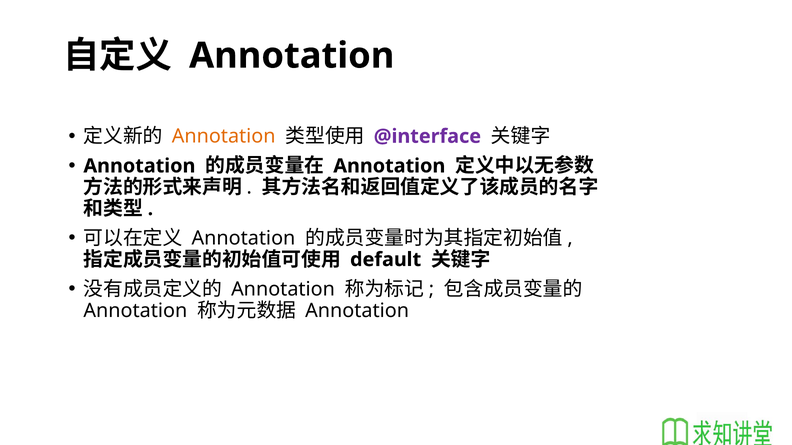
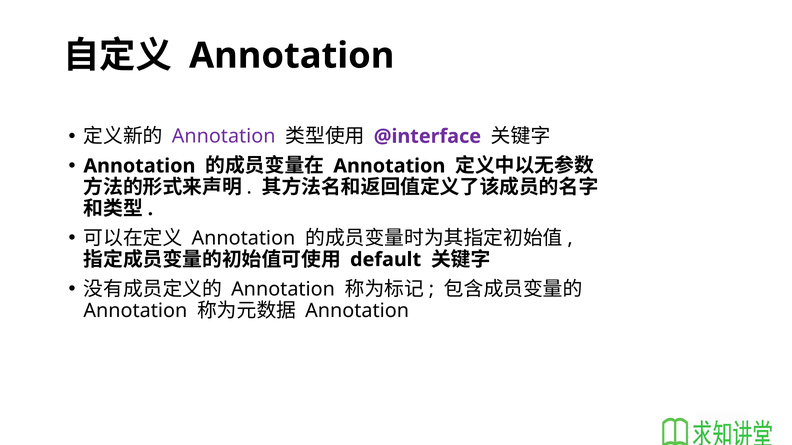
Annotation at (224, 136) colour: orange -> purple
